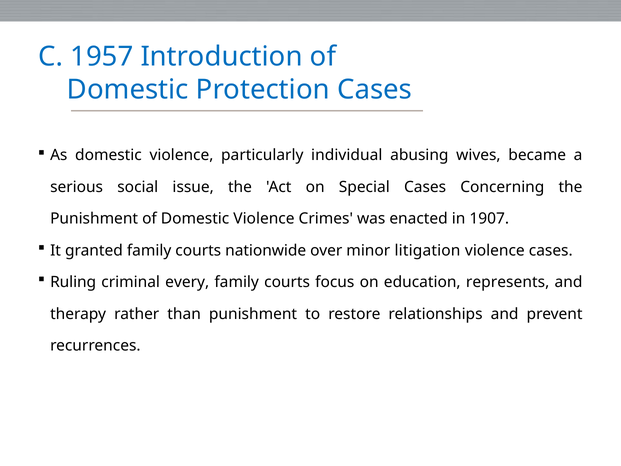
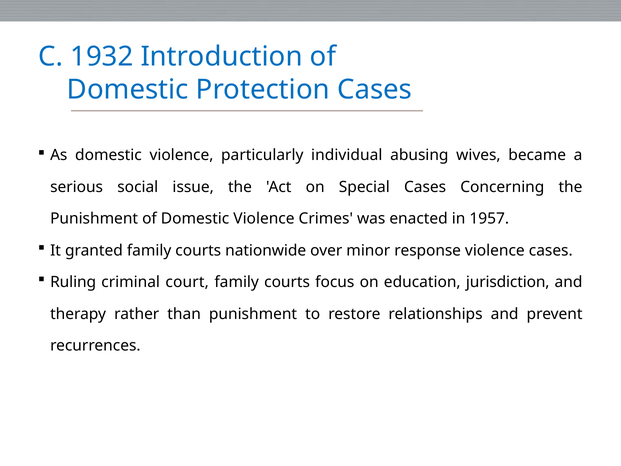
1957: 1957 -> 1932
1907: 1907 -> 1957
litigation: litigation -> response
every: every -> court
represents: represents -> jurisdiction
